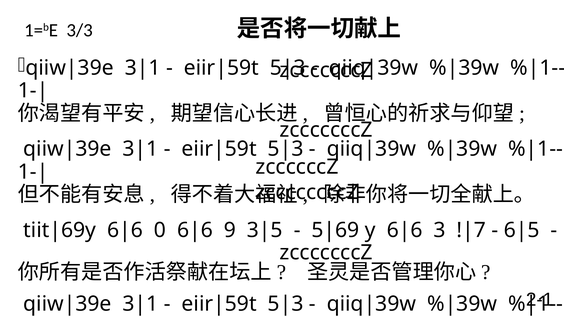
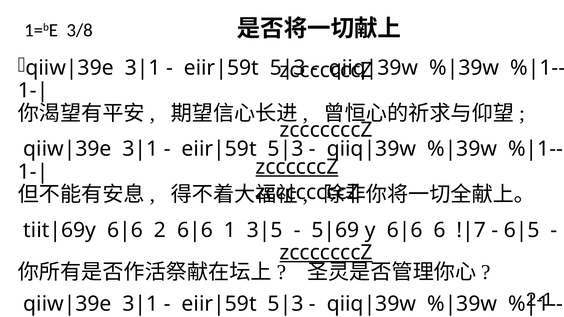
3/3: 3/3 -> 3/8
zccccccZ underline: none -> present
0: 0 -> 2
9: 9 -> 1
3: 3 -> 6
zcccccccZ at (326, 253) underline: none -> present
